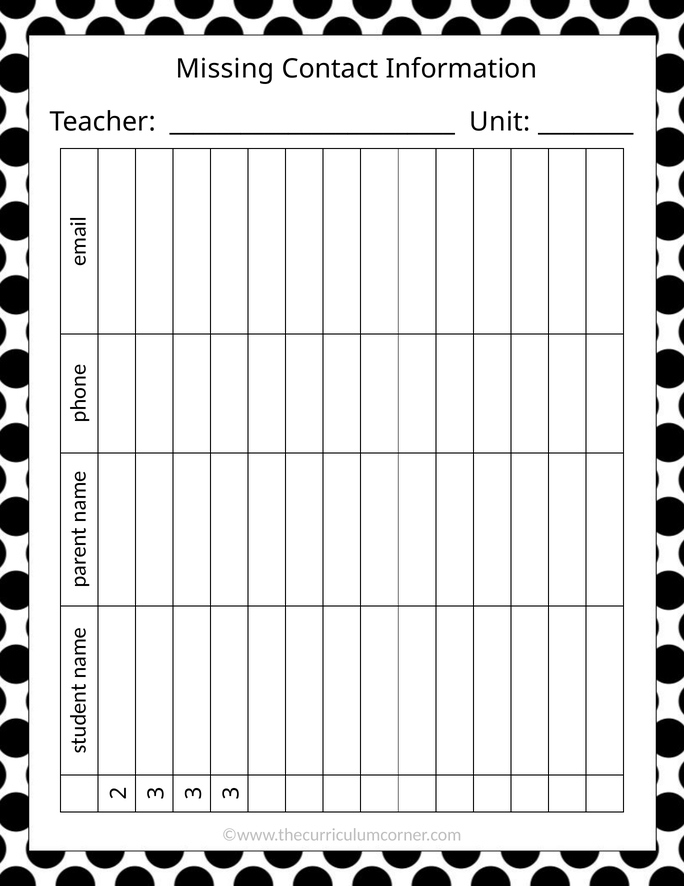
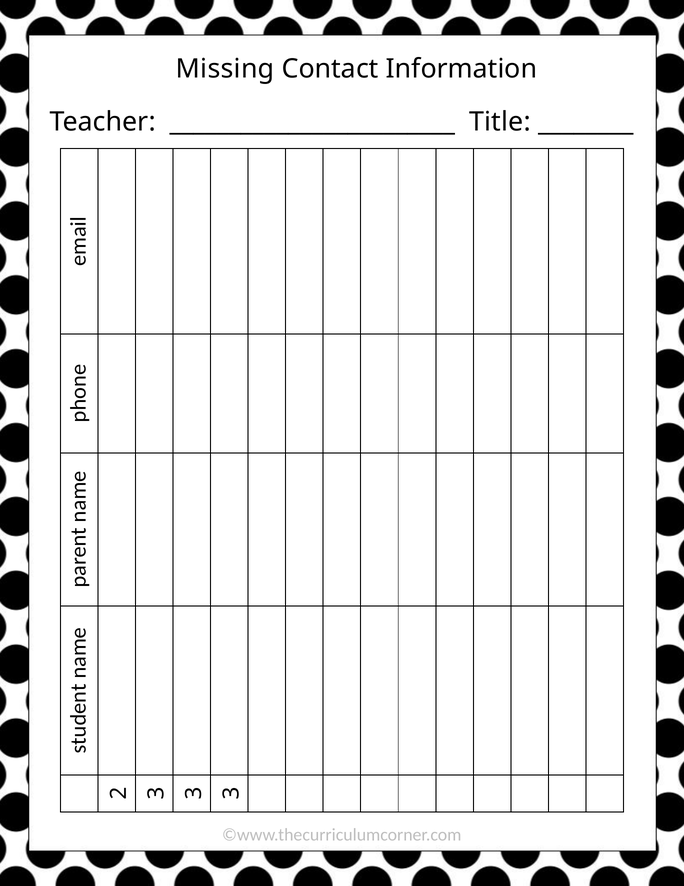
Unit: Unit -> Title
